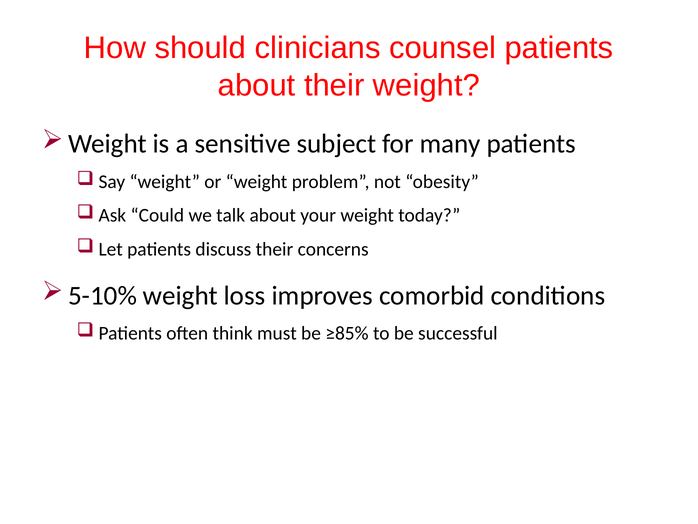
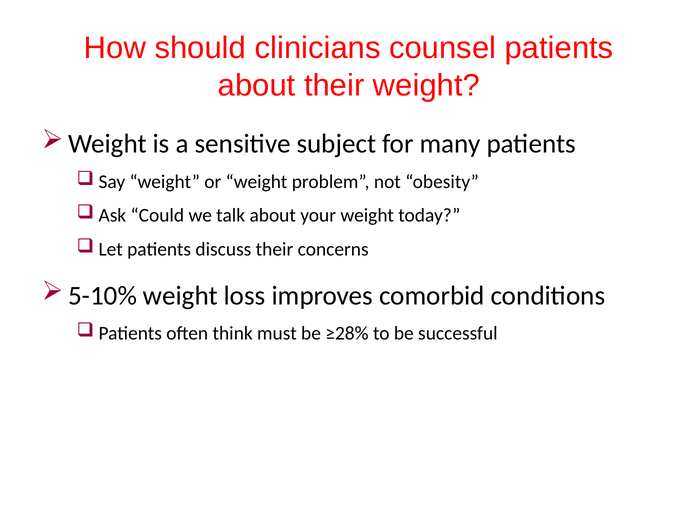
≥85%: ≥85% -> ≥28%
